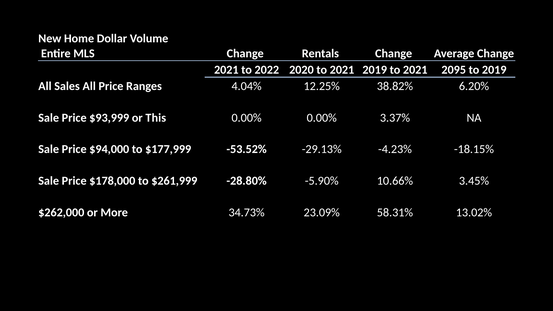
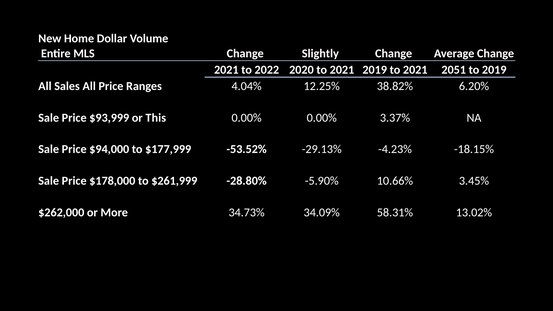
Rentals: Rentals -> Slightly
2095: 2095 -> 2051
23.09%: 23.09% -> 34.09%
